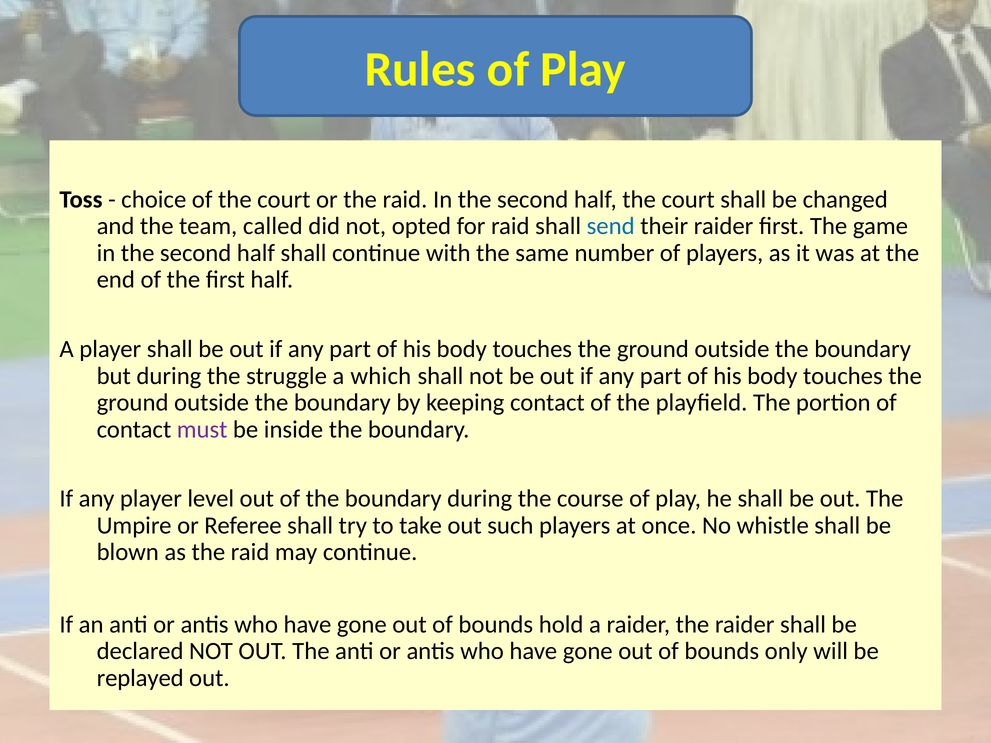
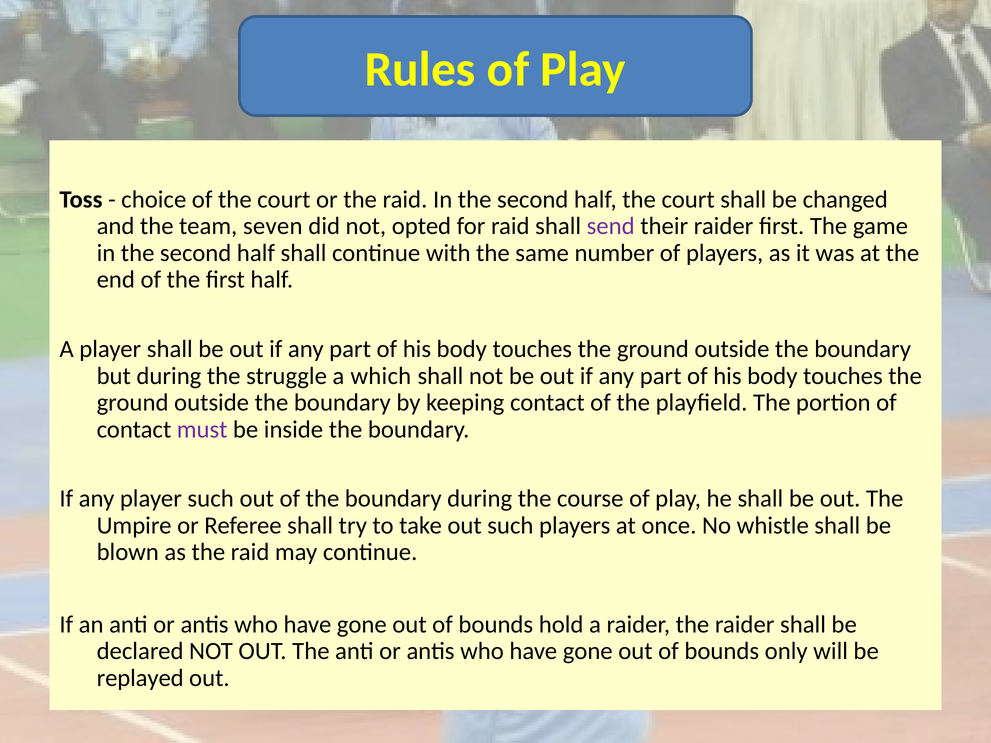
called: called -> seven
send colour: blue -> purple
player level: level -> such
